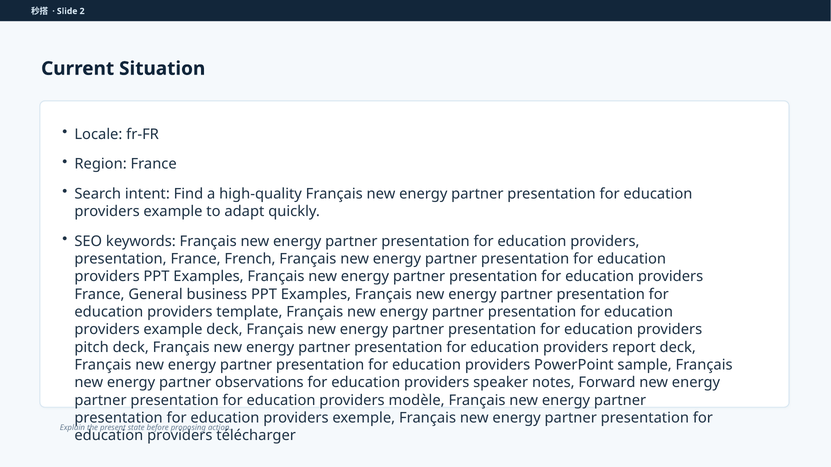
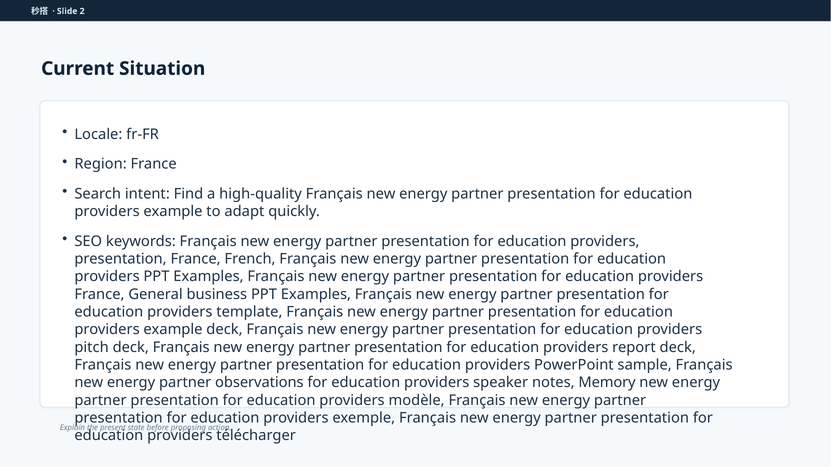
Forward: Forward -> Memory
